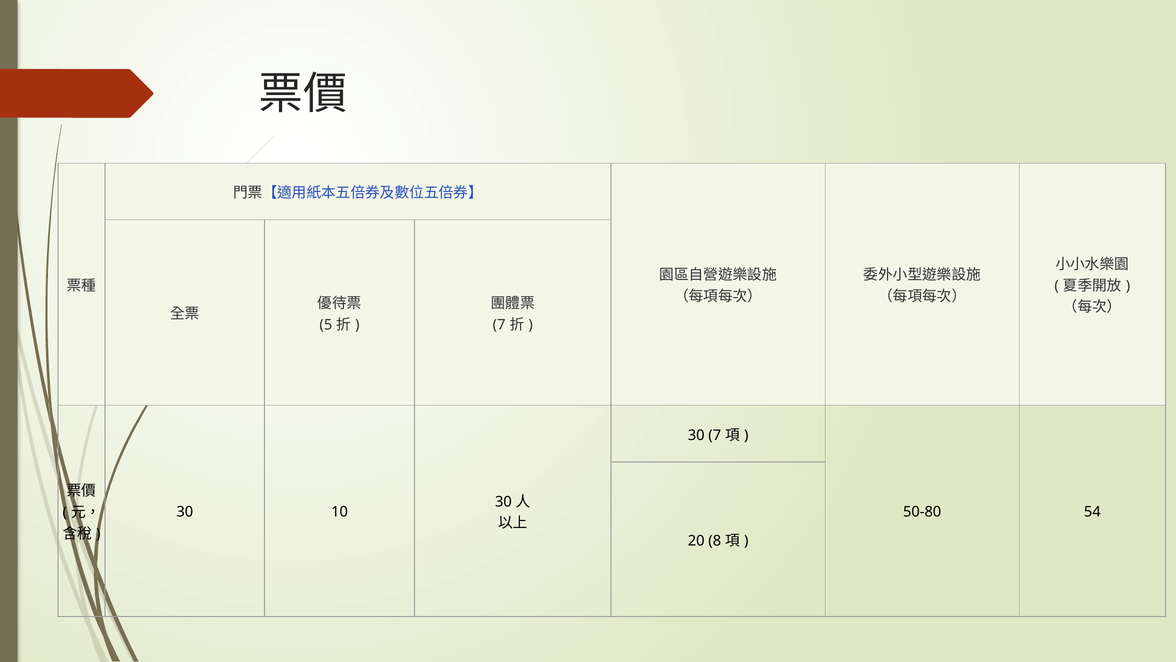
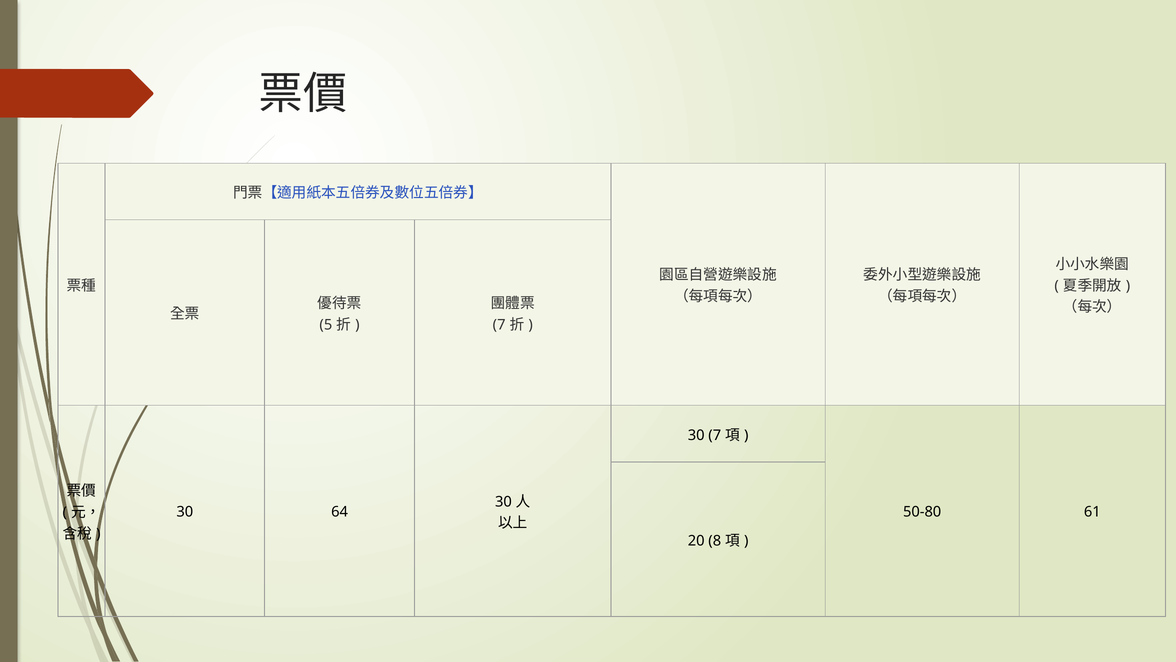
10: 10 -> 64
54: 54 -> 61
